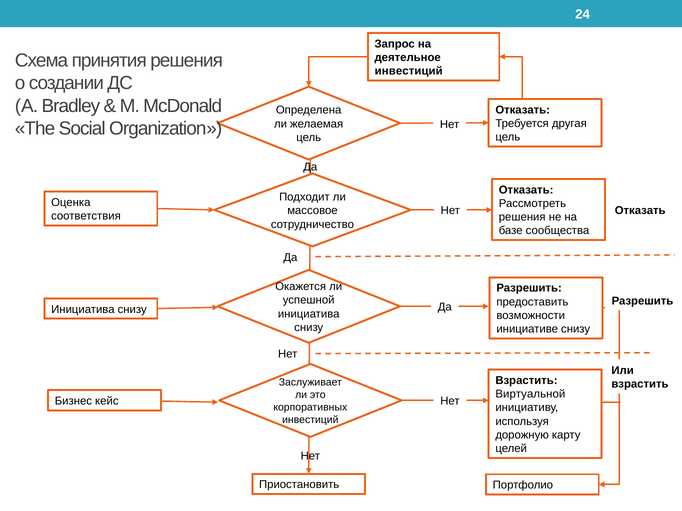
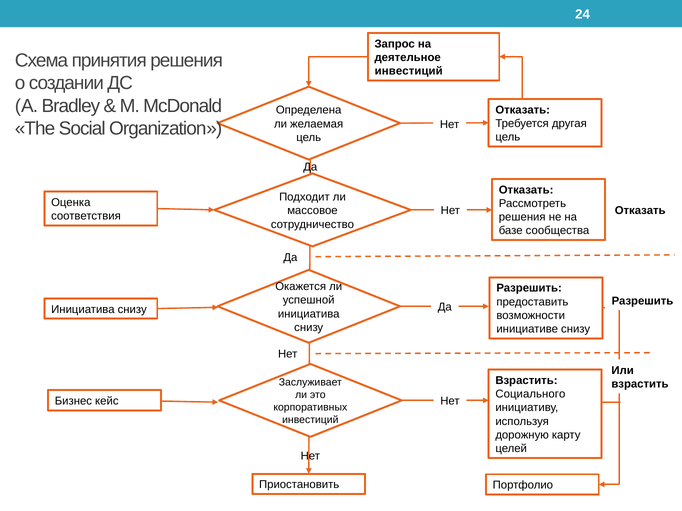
Виртуальной: Виртуальной -> Социального
